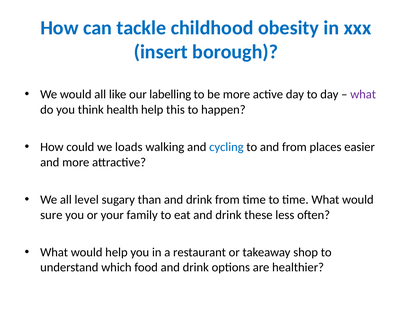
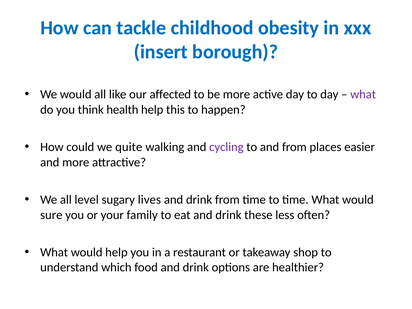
labelling: labelling -> affected
loads: loads -> quite
cycling colour: blue -> purple
than: than -> lives
